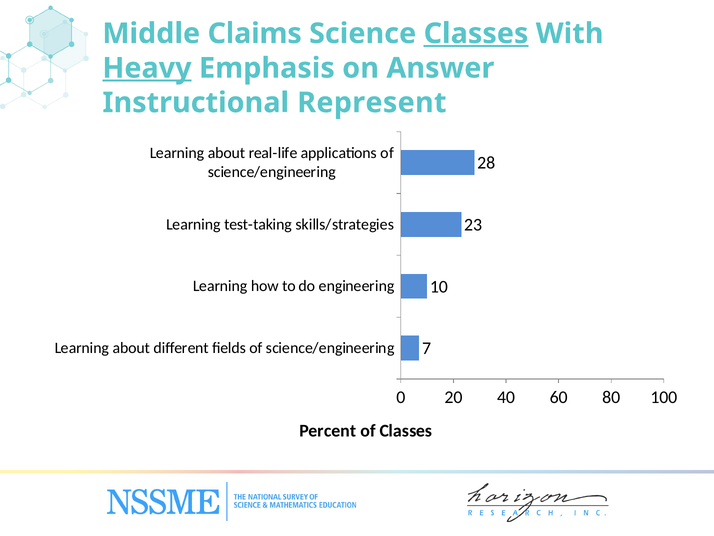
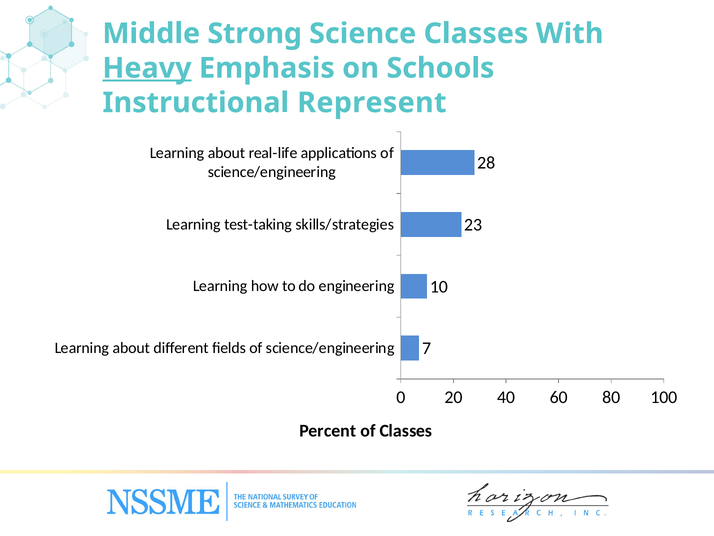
Claims: Claims -> Strong
Classes at (476, 34) underline: present -> none
Answer: Answer -> Schools
